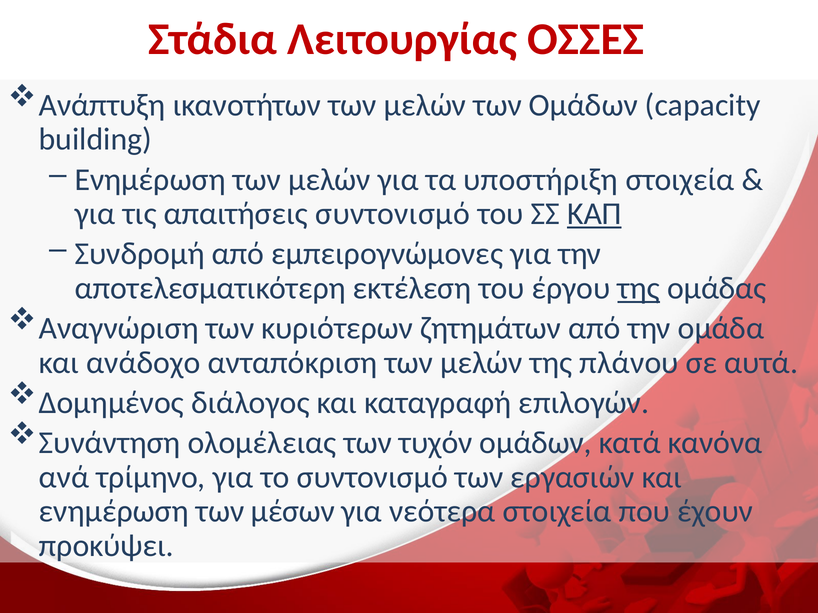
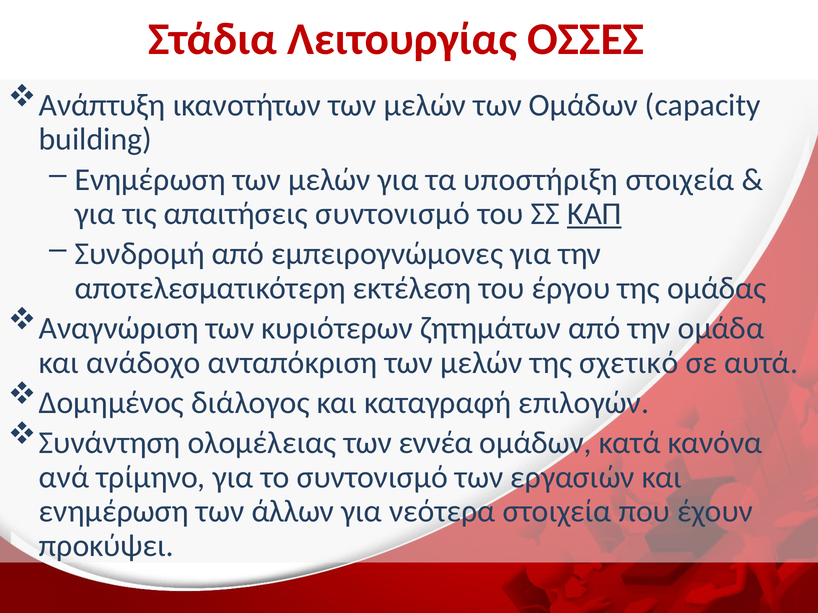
της at (639, 288) underline: present -> none
πλάνου: πλάνου -> σχετικό
τυχόν: τυχόν -> εννέα
μέσων: μέσων -> άλλων
